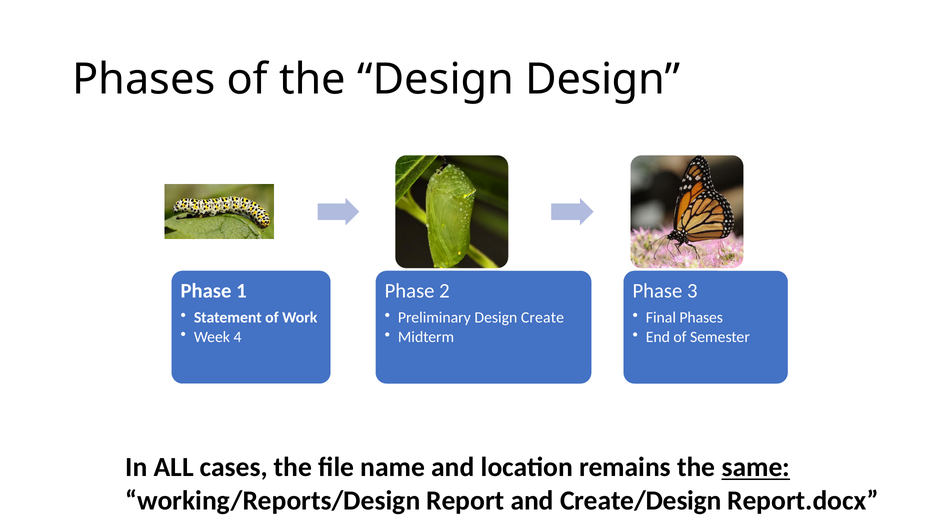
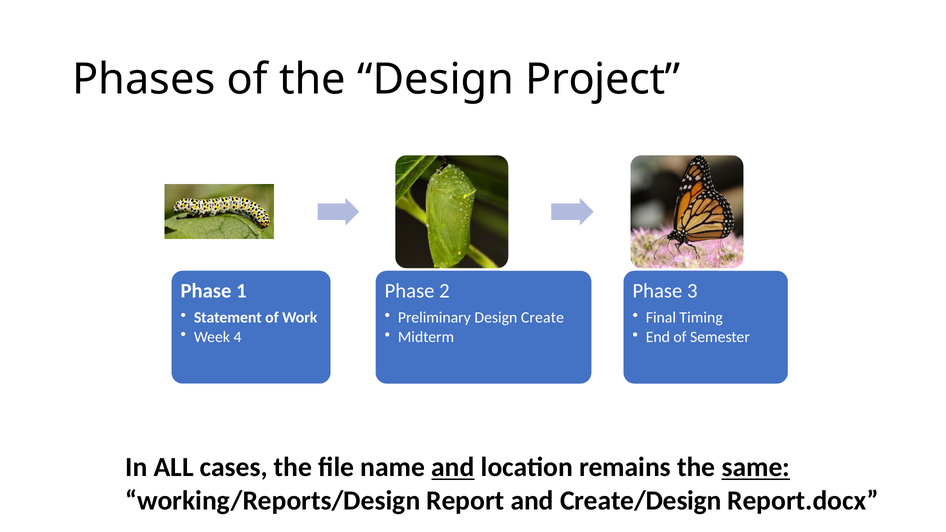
Design Design: Design -> Project
Phases at (701, 318): Phases -> Timing
and at (453, 467) underline: none -> present
